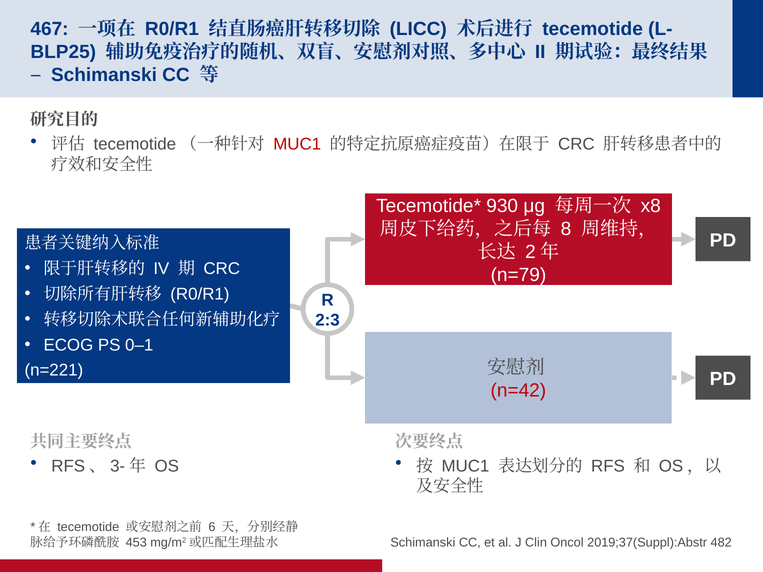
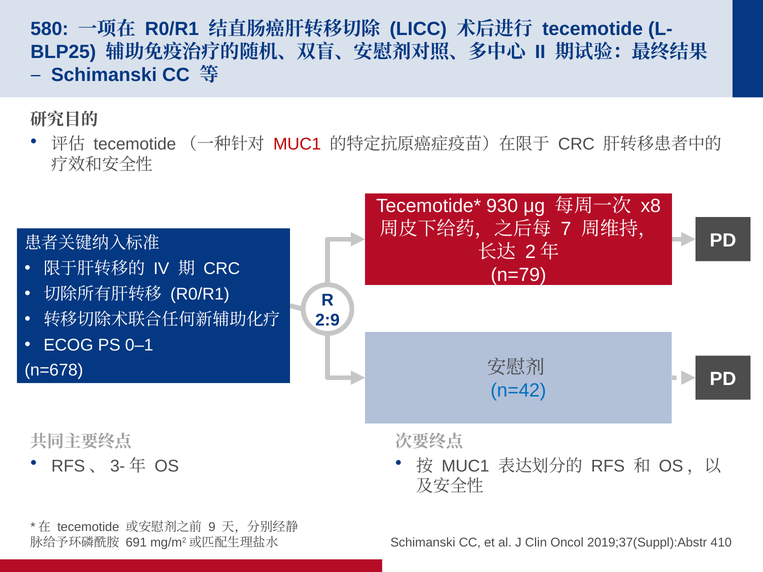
467: 467 -> 580
8: 8 -> 7
2:3: 2:3 -> 2:9
n=221: n=221 -> n=678
n=42 colour: red -> blue
6: 6 -> 9
453: 453 -> 691
482: 482 -> 410
